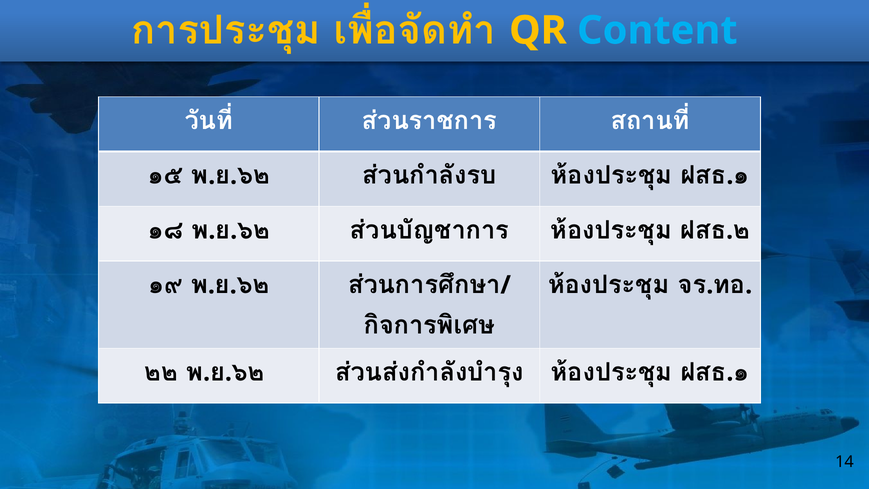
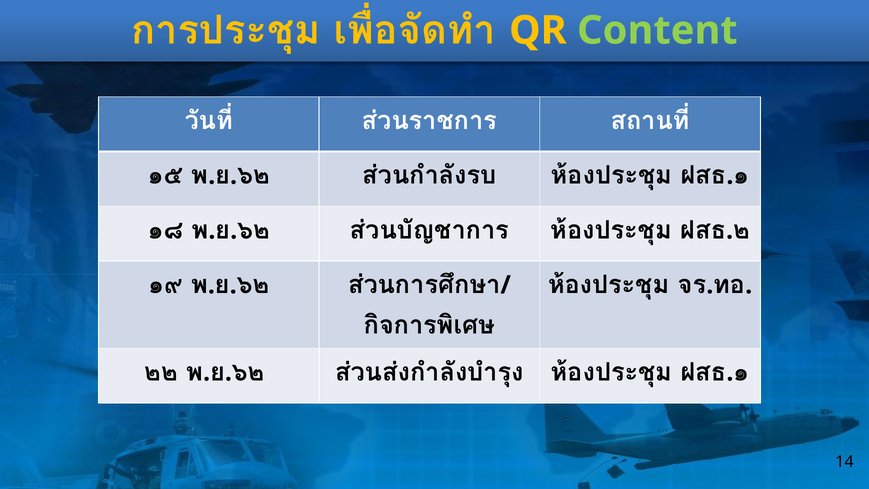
Content colour: light blue -> light green
